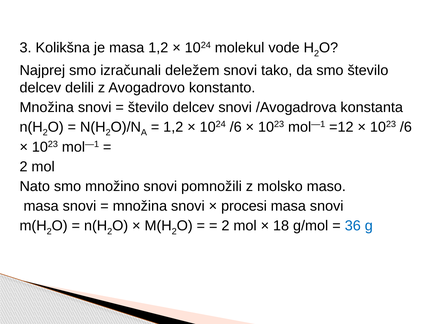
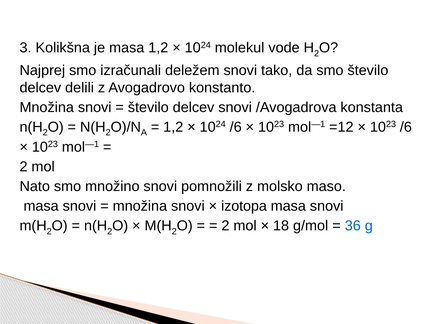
procesi: procesi -> izotopa
